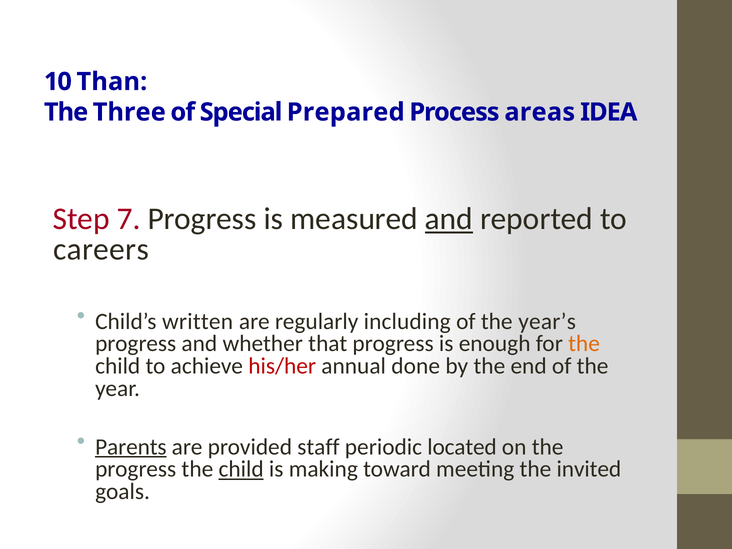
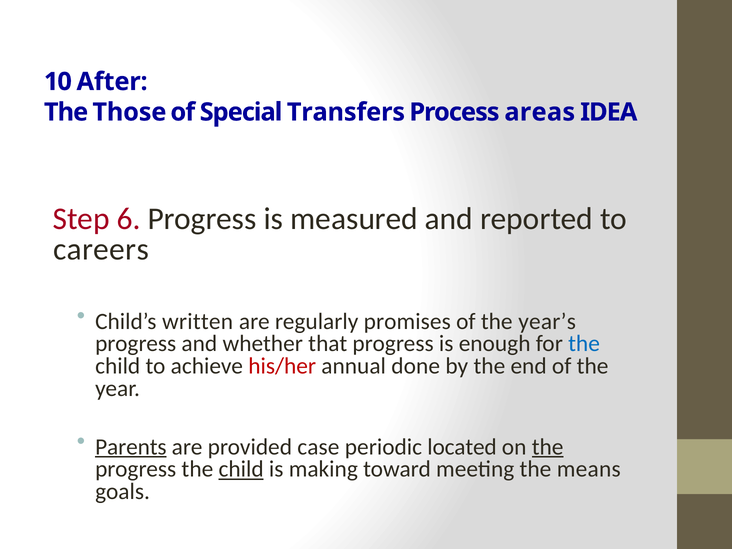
Than: Than -> After
Three: Three -> Those
Prepared: Prepared -> Transfers
7: 7 -> 6
and at (449, 219) underline: present -> none
including: including -> promises
the at (584, 344) colour: orange -> blue
staff: staff -> case
the at (548, 447) underline: none -> present
invited: invited -> means
